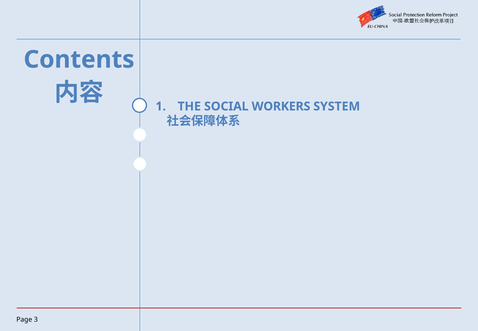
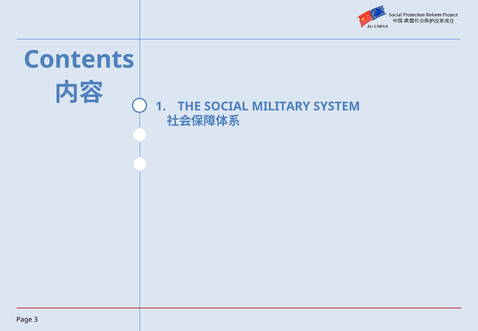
WORKERS: WORKERS -> MILITARY
